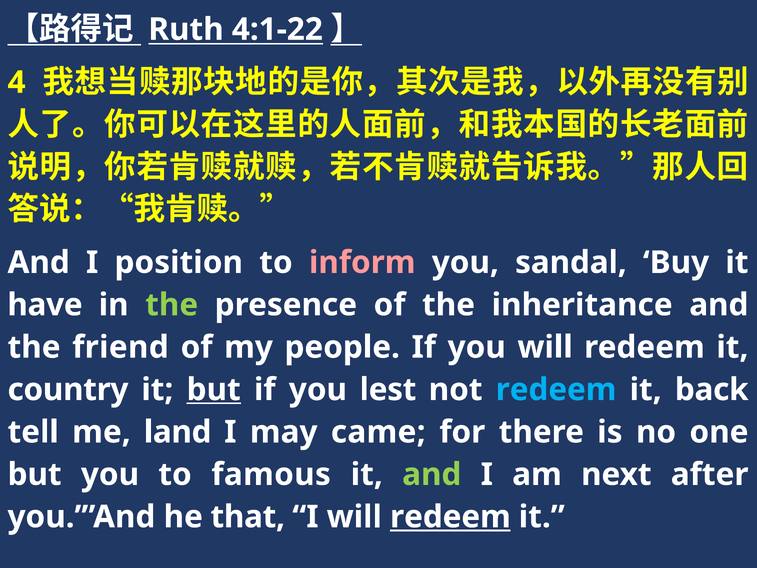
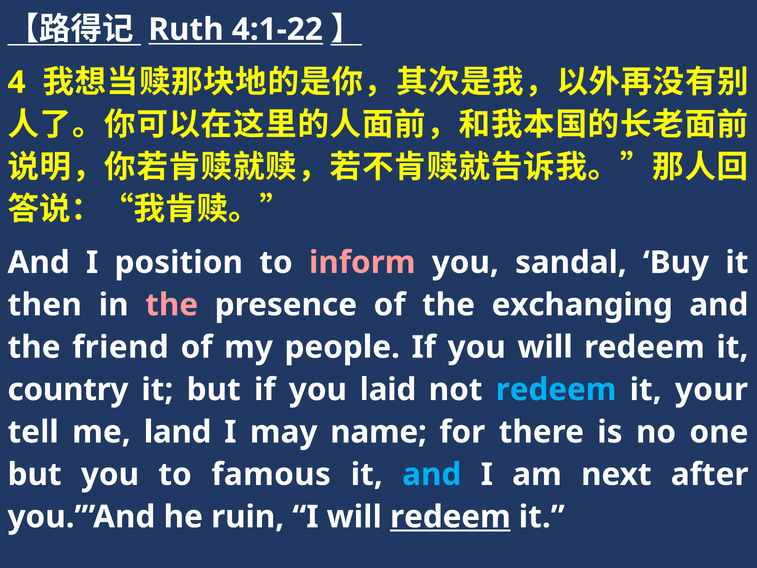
have: have -> then
the at (172, 305) colour: light green -> pink
inheritance: inheritance -> exchanging
but at (214, 390) underline: present -> none
lest: lest -> laid
back: back -> your
came: came -> name
and at (432, 474) colour: light green -> light blue
that: that -> ruin
